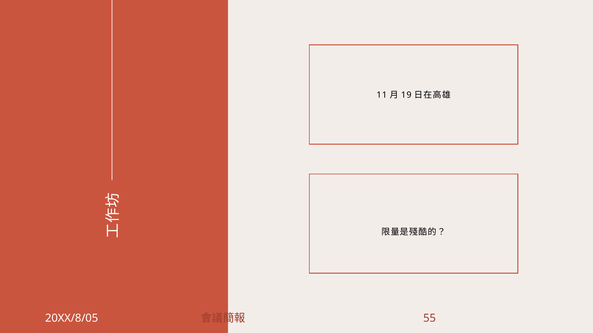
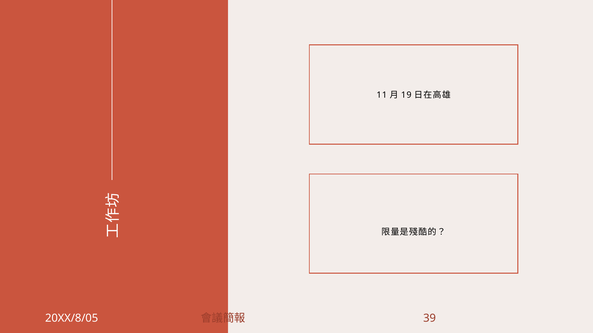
55: 55 -> 39
